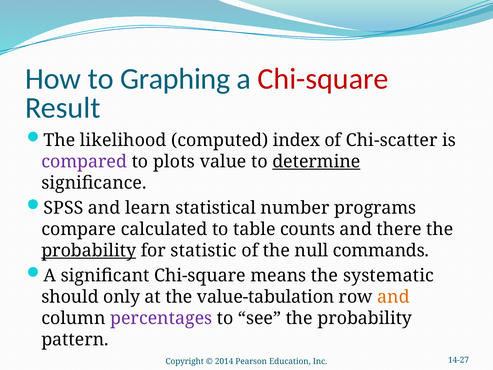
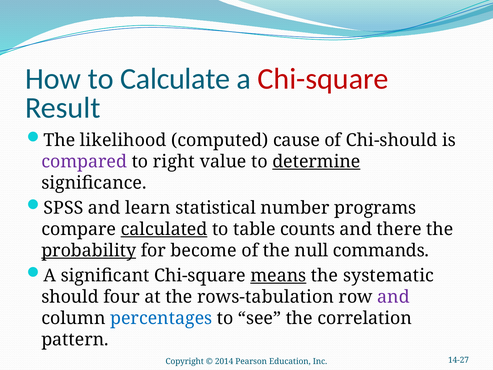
Graphing: Graphing -> Calculate
index: index -> cause
Chi-scatter: Chi-scatter -> Chi-should
plots: plots -> right
calculated underline: none -> present
statistic: statistic -> become
means underline: none -> present
only: only -> four
value-tabulation: value-tabulation -> rows-tabulation
and at (393, 297) colour: orange -> purple
percentages colour: purple -> blue
see the probability: probability -> correlation
